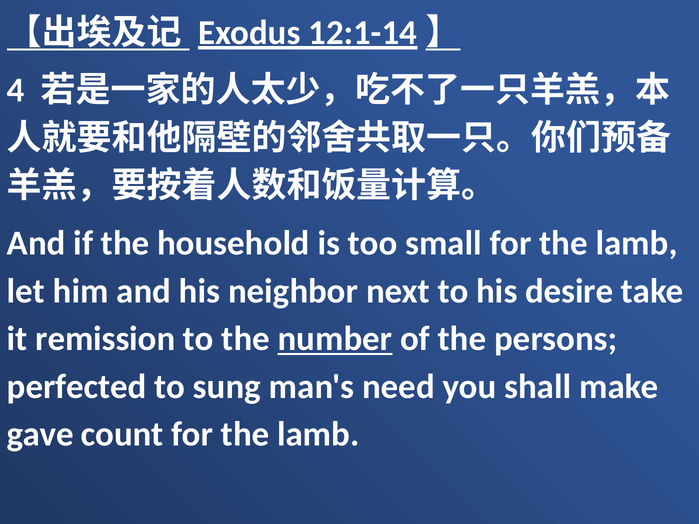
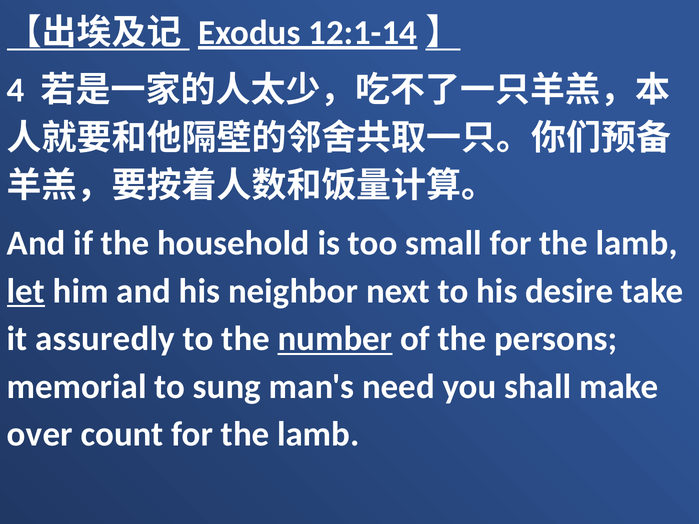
let underline: none -> present
remission: remission -> assuredly
perfected: perfected -> memorial
gave: gave -> over
